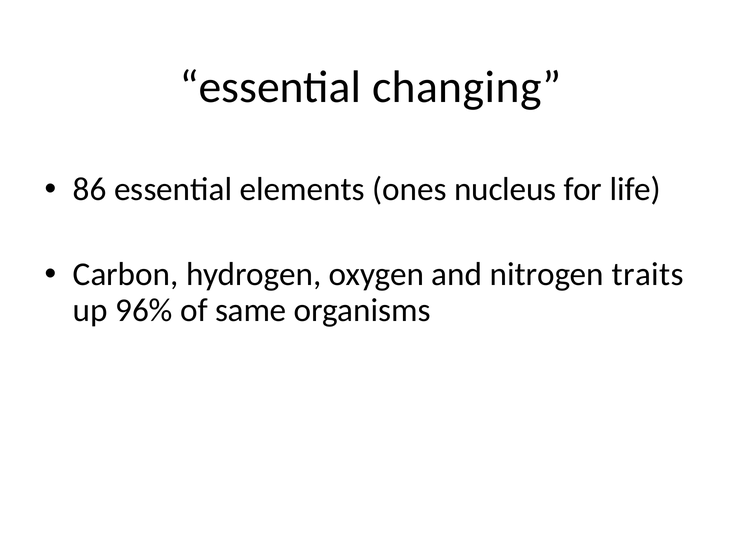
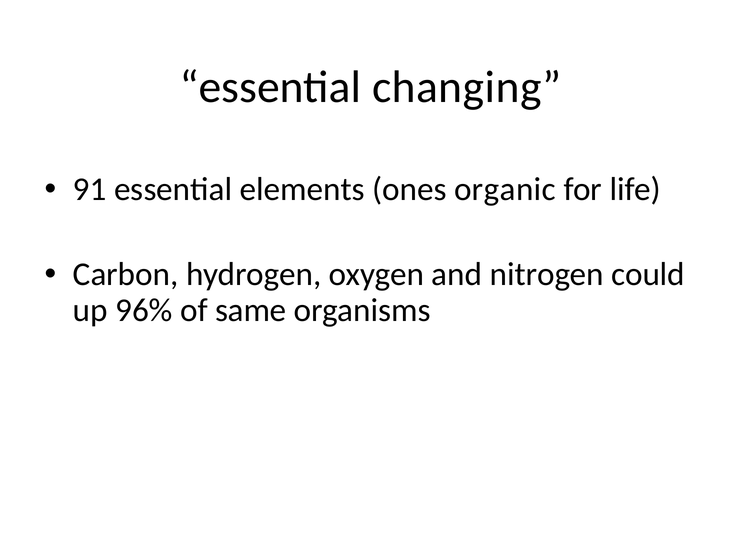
86: 86 -> 91
nucleus: nucleus -> organic
traits: traits -> could
